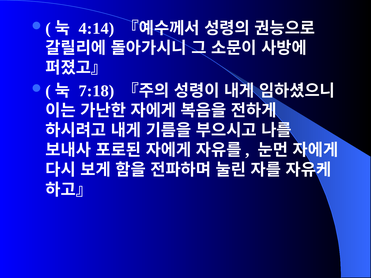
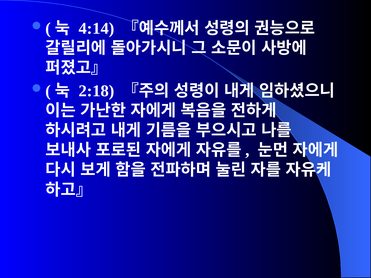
7:18: 7:18 -> 2:18
